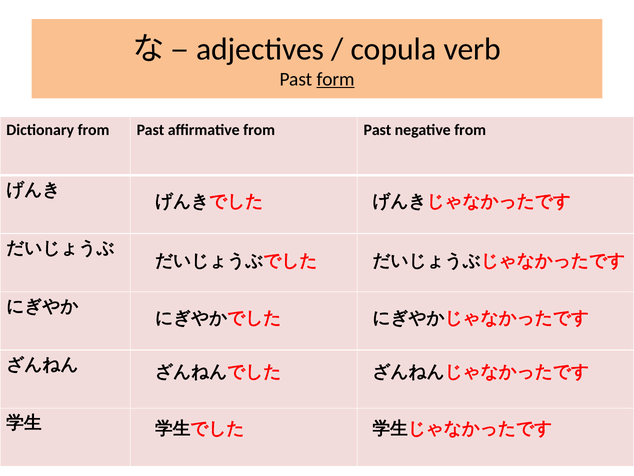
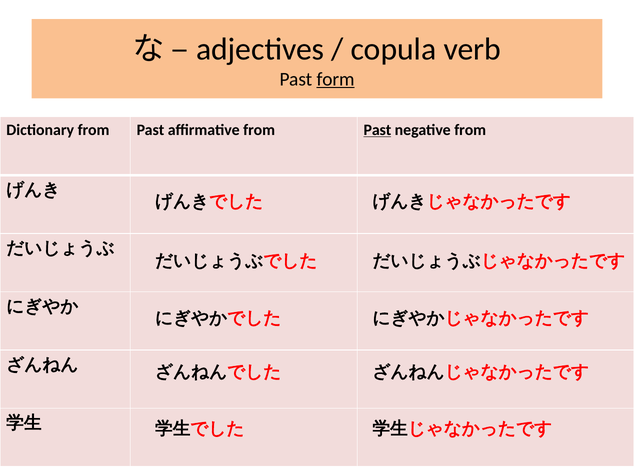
Past at (377, 130) underline: none -> present
